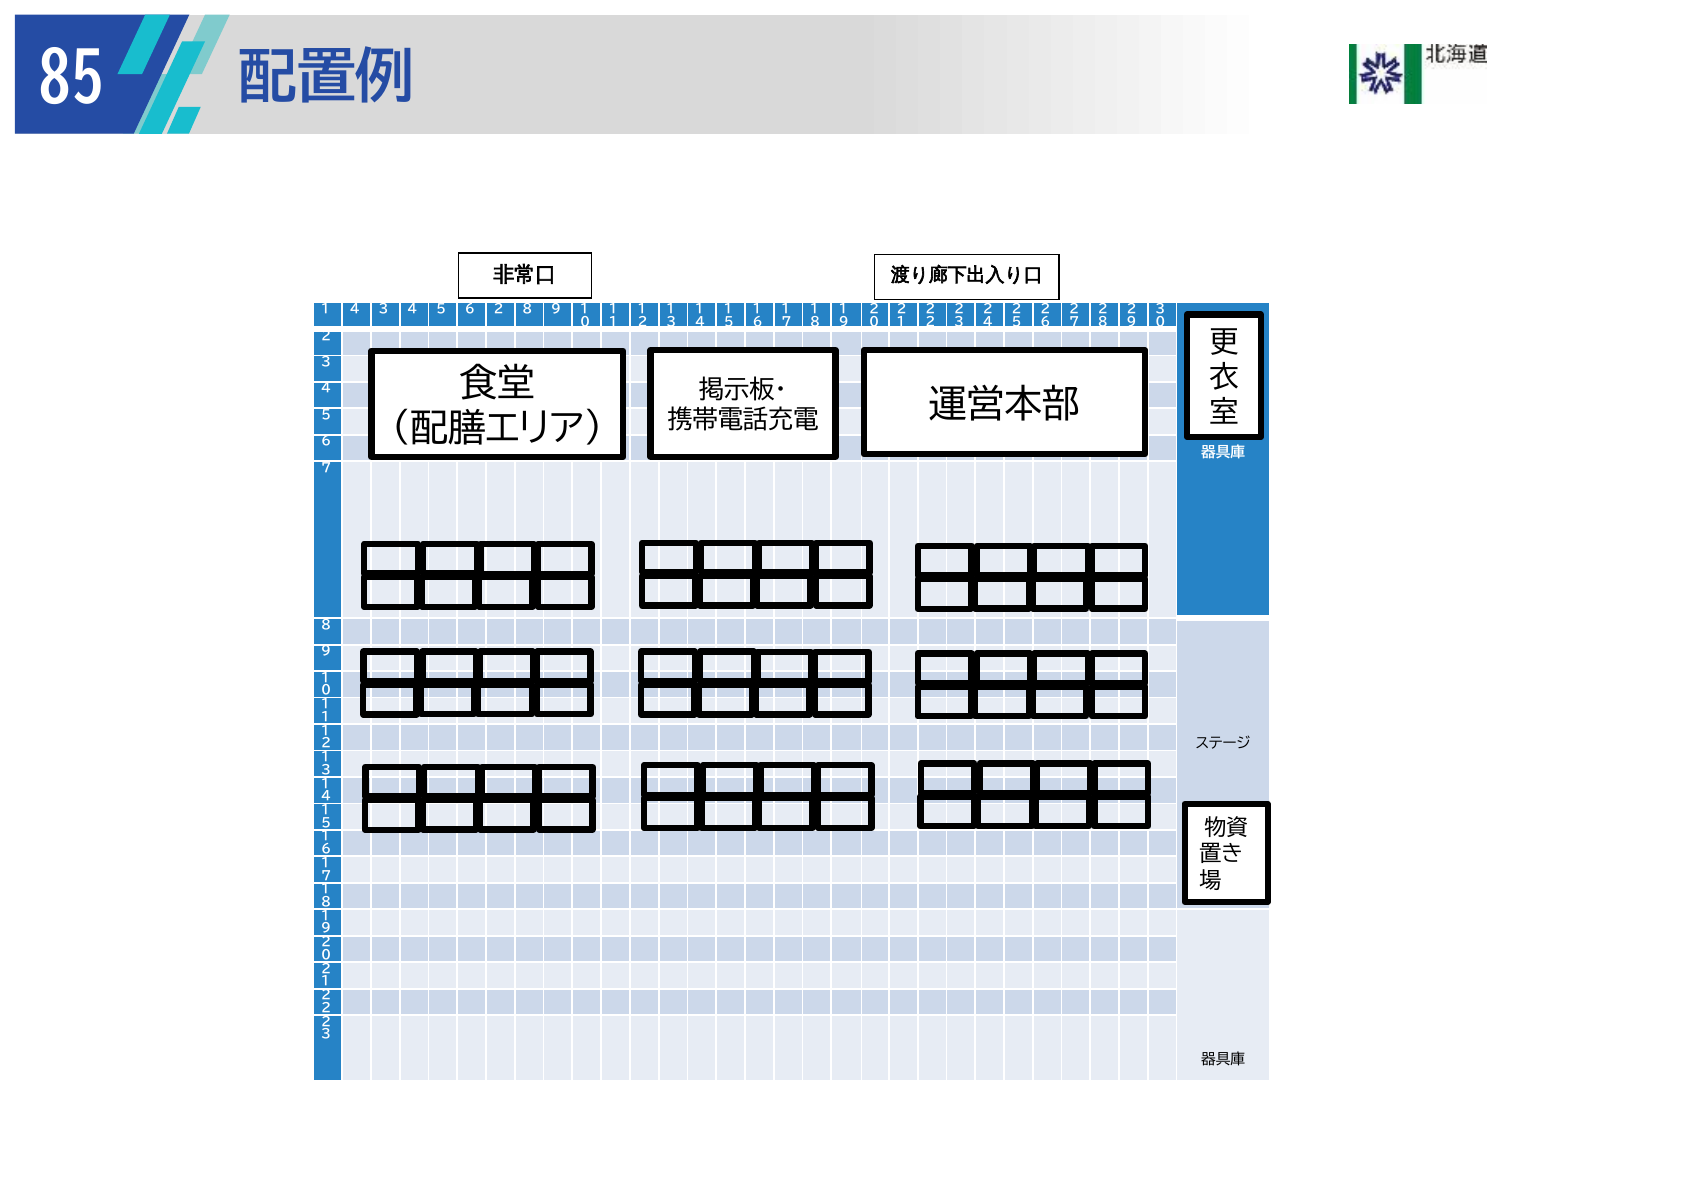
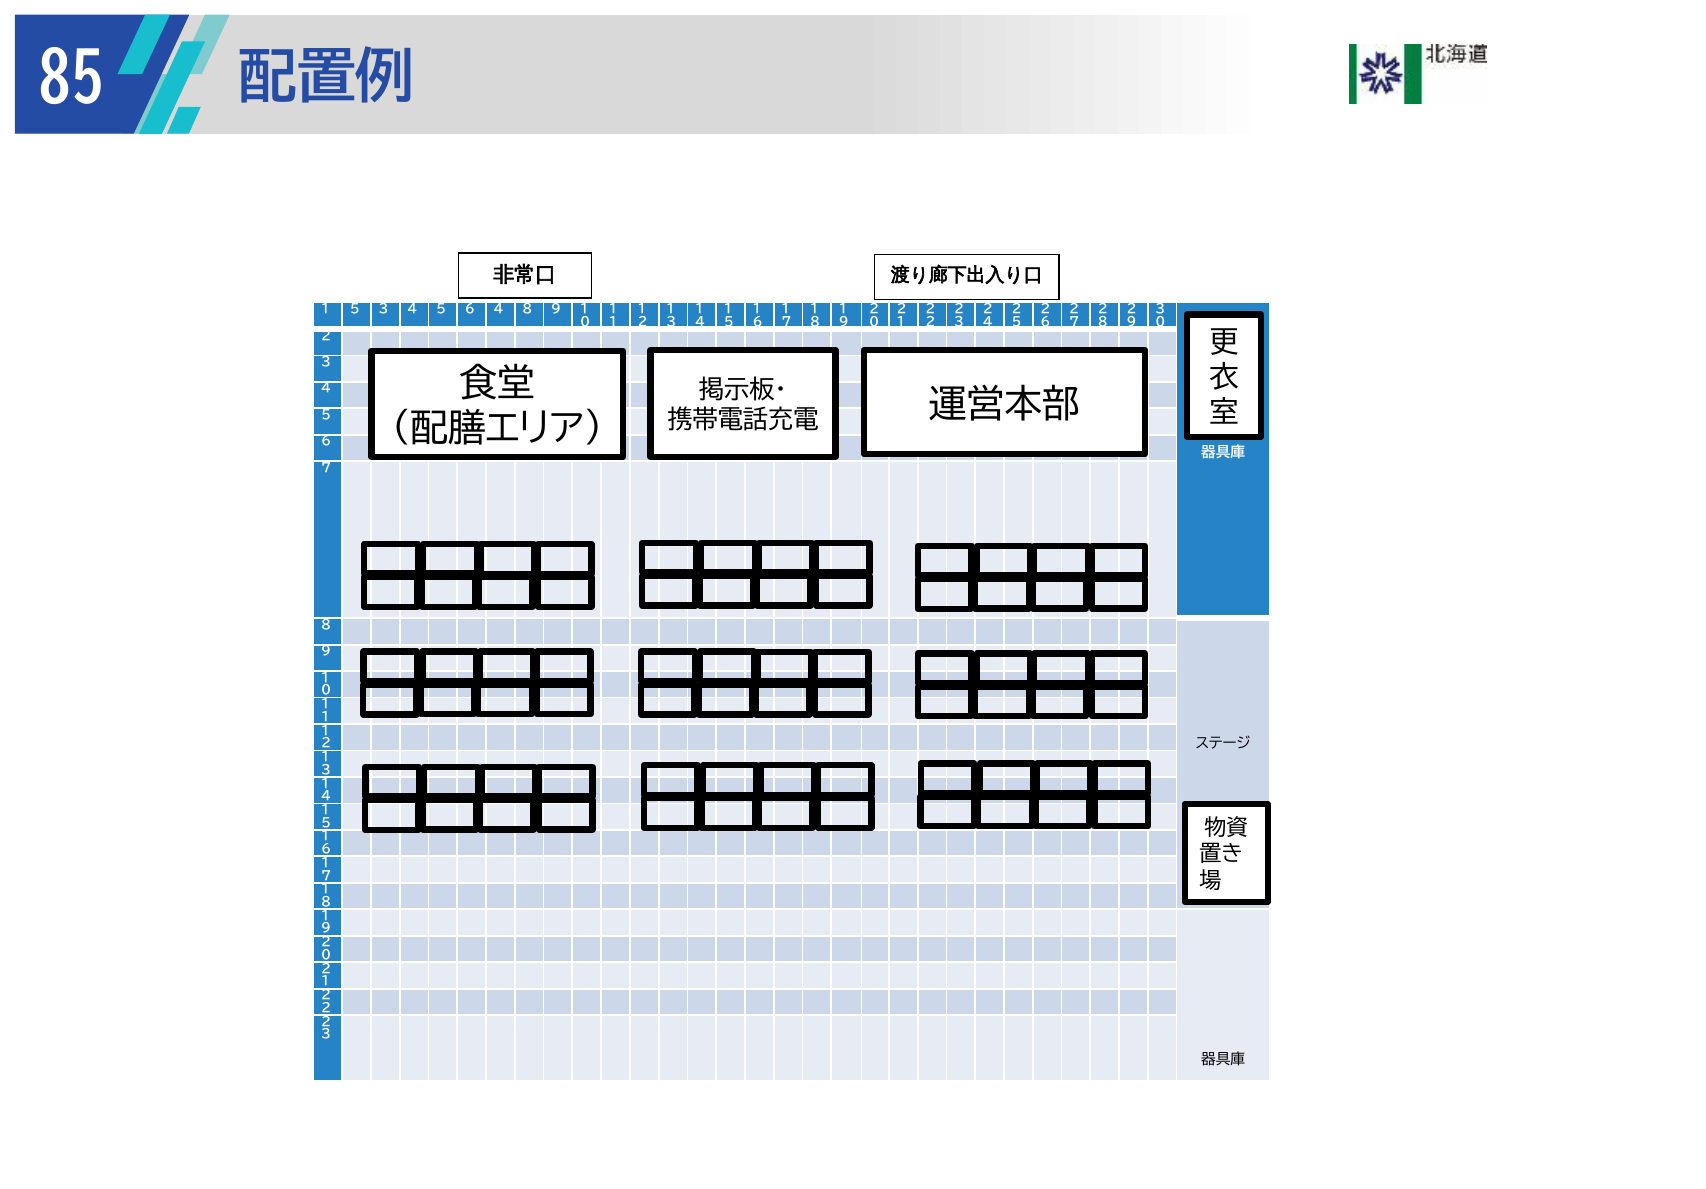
4 at (355, 309): 4 -> 5
5 6 2: 2 -> 4
